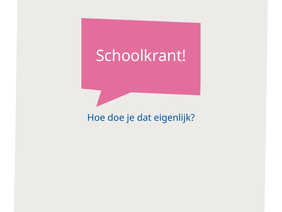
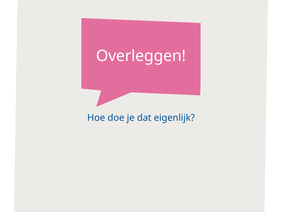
Schoolkrant: Schoolkrant -> Overleggen
